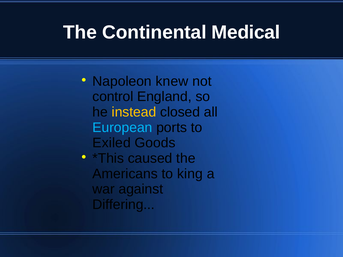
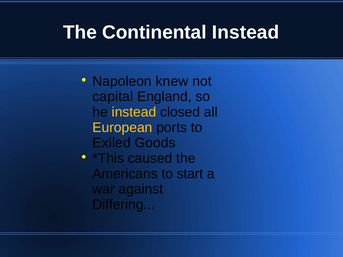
Continental Medical: Medical -> Instead
control: control -> capital
European colour: light blue -> yellow
king: king -> start
